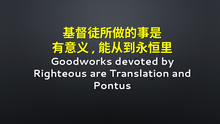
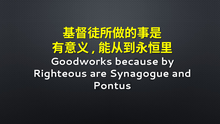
devoted: devoted -> because
Translation: Translation -> Synagogue
